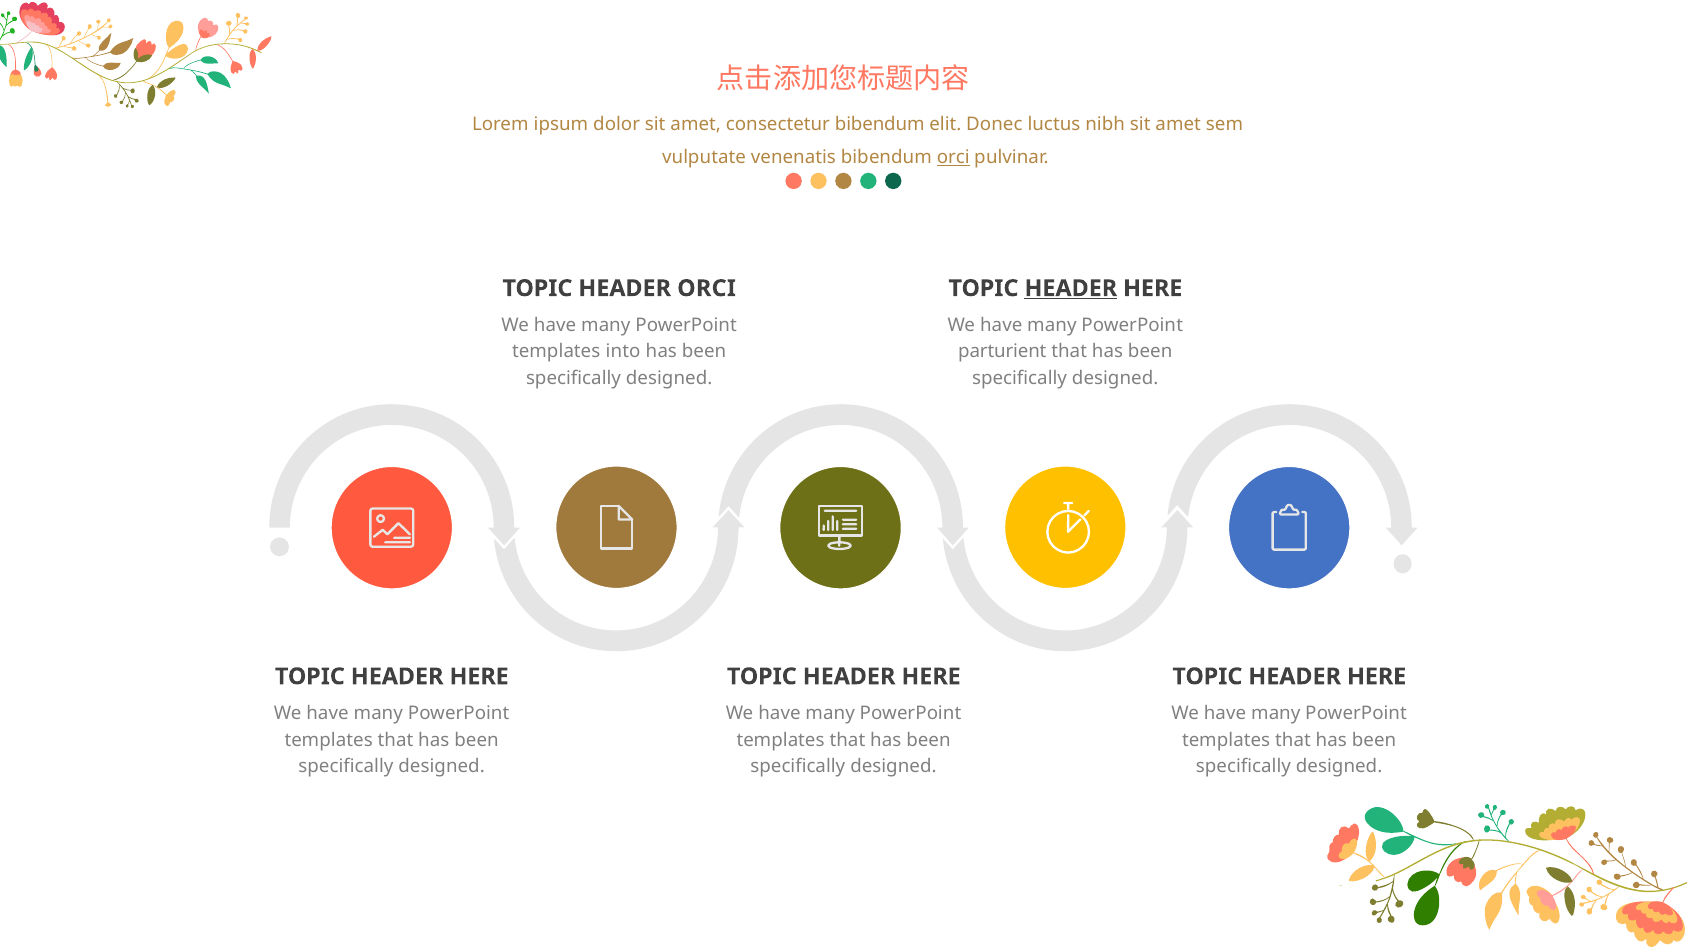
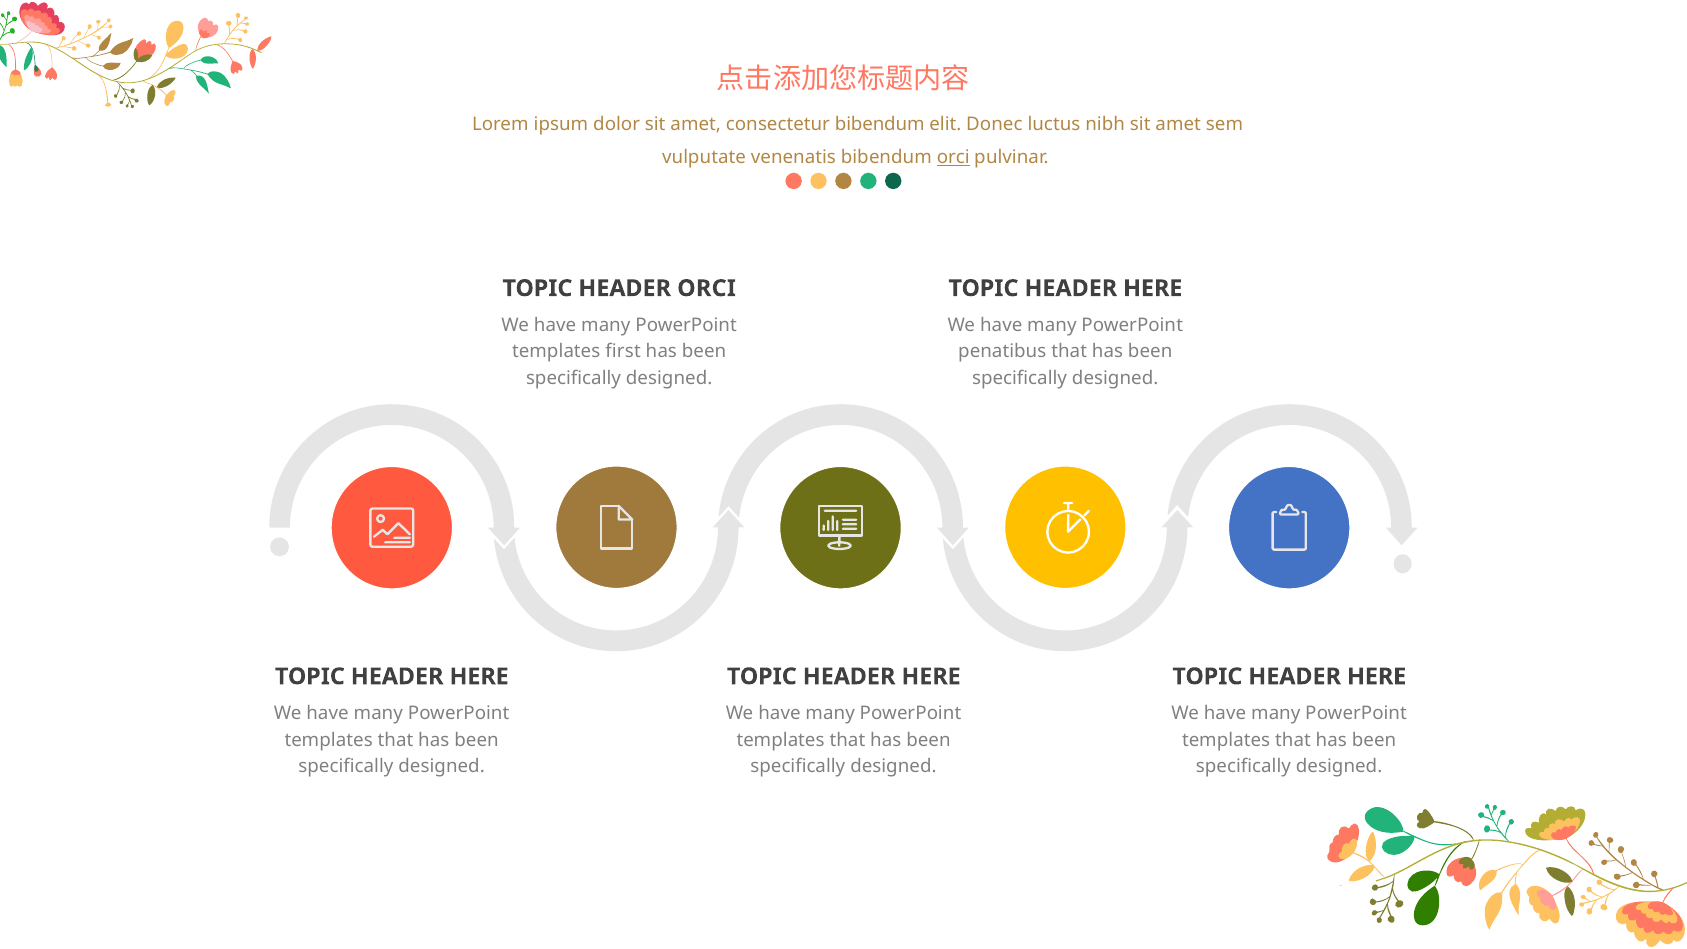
HEADER at (1071, 288) underline: present -> none
into: into -> first
parturient: parturient -> penatibus
